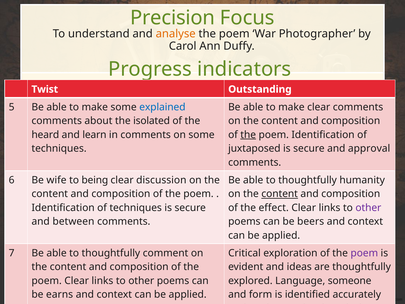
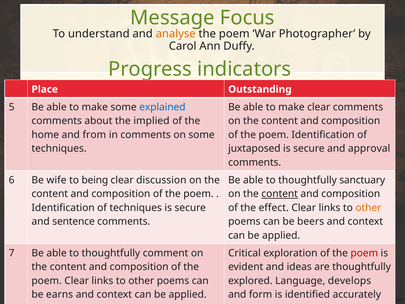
Precision: Precision -> Message
Twist: Twist -> Place
isolated: isolated -> implied
heard: heard -> home
learn: learn -> from
the at (248, 135) underline: present -> none
humanity: humanity -> sanctuary
other at (368, 208) colour: purple -> orange
between: between -> sentence
poem at (364, 253) colour: purple -> red
someone: someone -> develops
